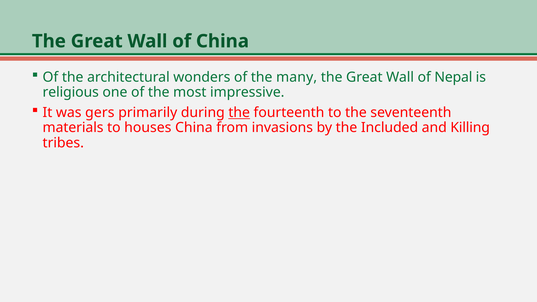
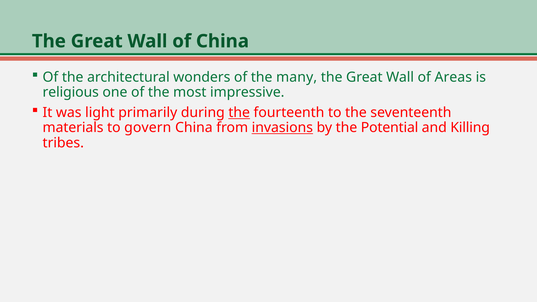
Nepal: Nepal -> Areas
gers: gers -> light
houses: houses -> govern
invasions underline: none -> present
Included: Included -> Potential
